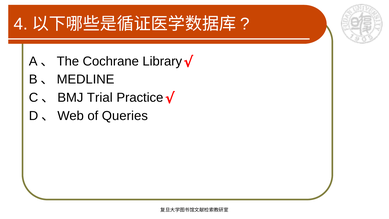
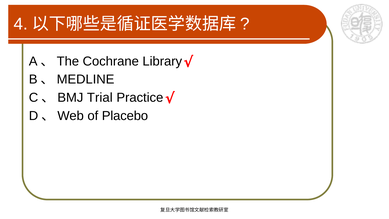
Queries: Queries -> Placebo
